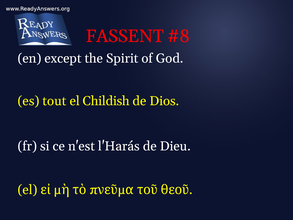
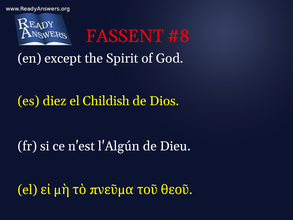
tout: tout -> diez
l'Harás: l'Harás -> l'Algún
